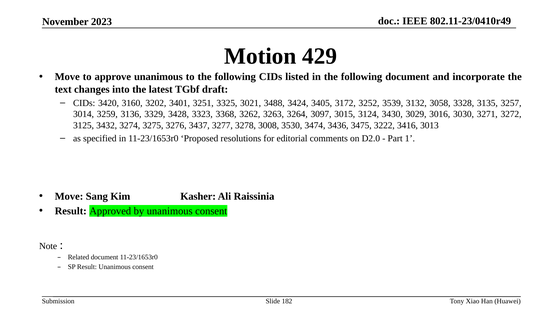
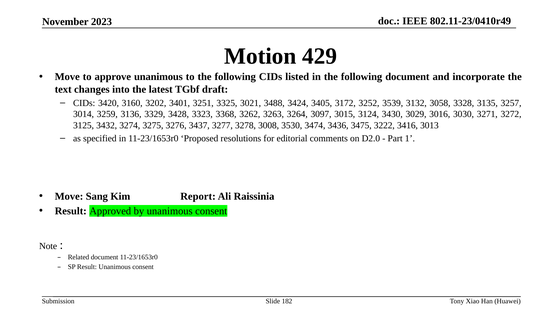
Kasher: Kasher -> Report
